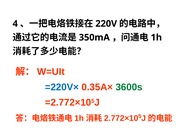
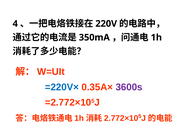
3600s colour: green -> purple
